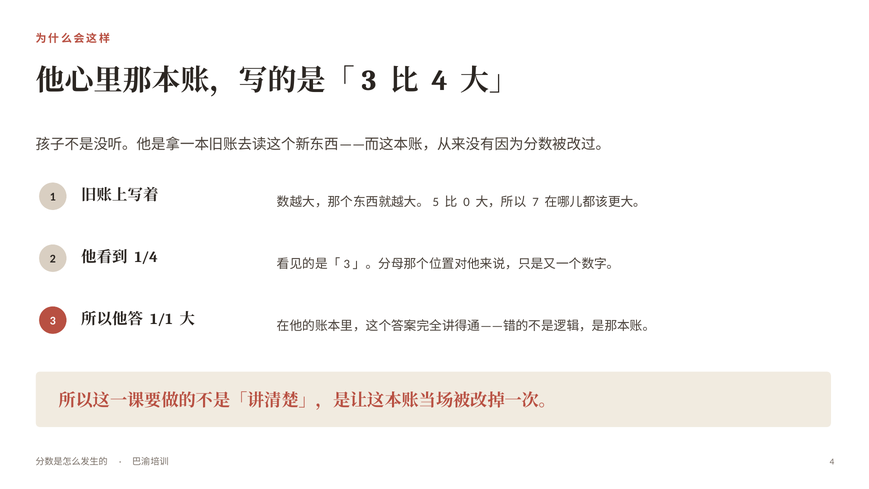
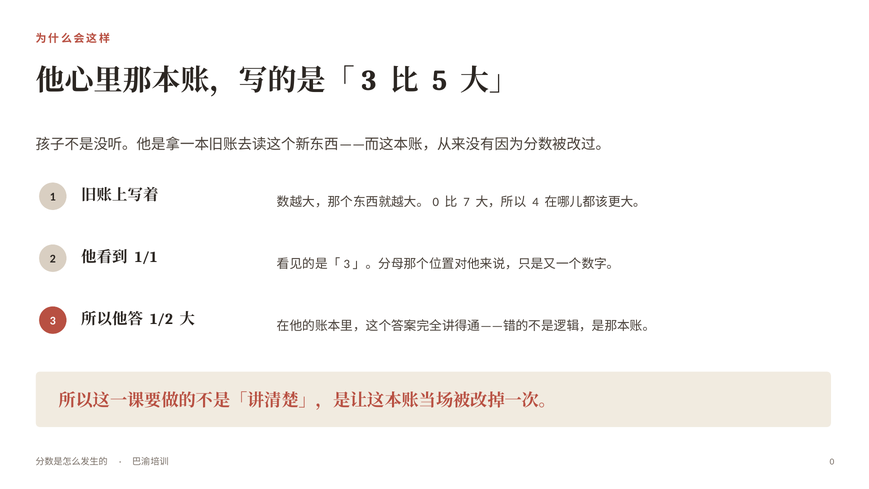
4 at (440, 81): 4 -> 5
5 at (436, 202): 5 -> 0
0: 0 -> 7
7: 7 -> 4
1/4: 1/4 -> 1/1
1/1: 1/1 -> 1/2
4 at (832, 461): 4 -> 0
